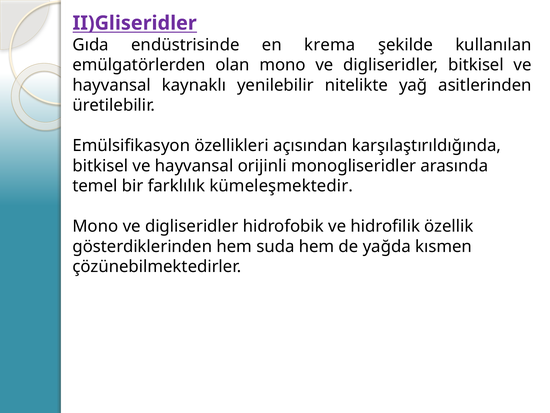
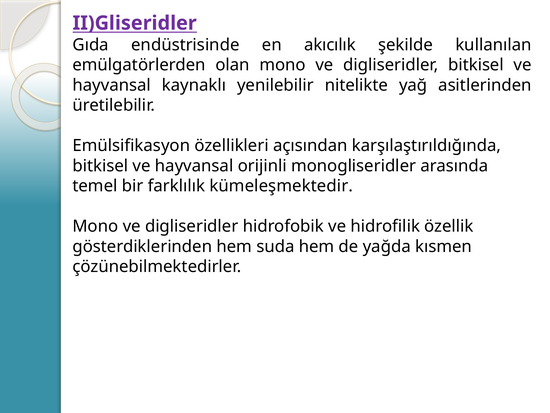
krema: krema -> akıcılık
